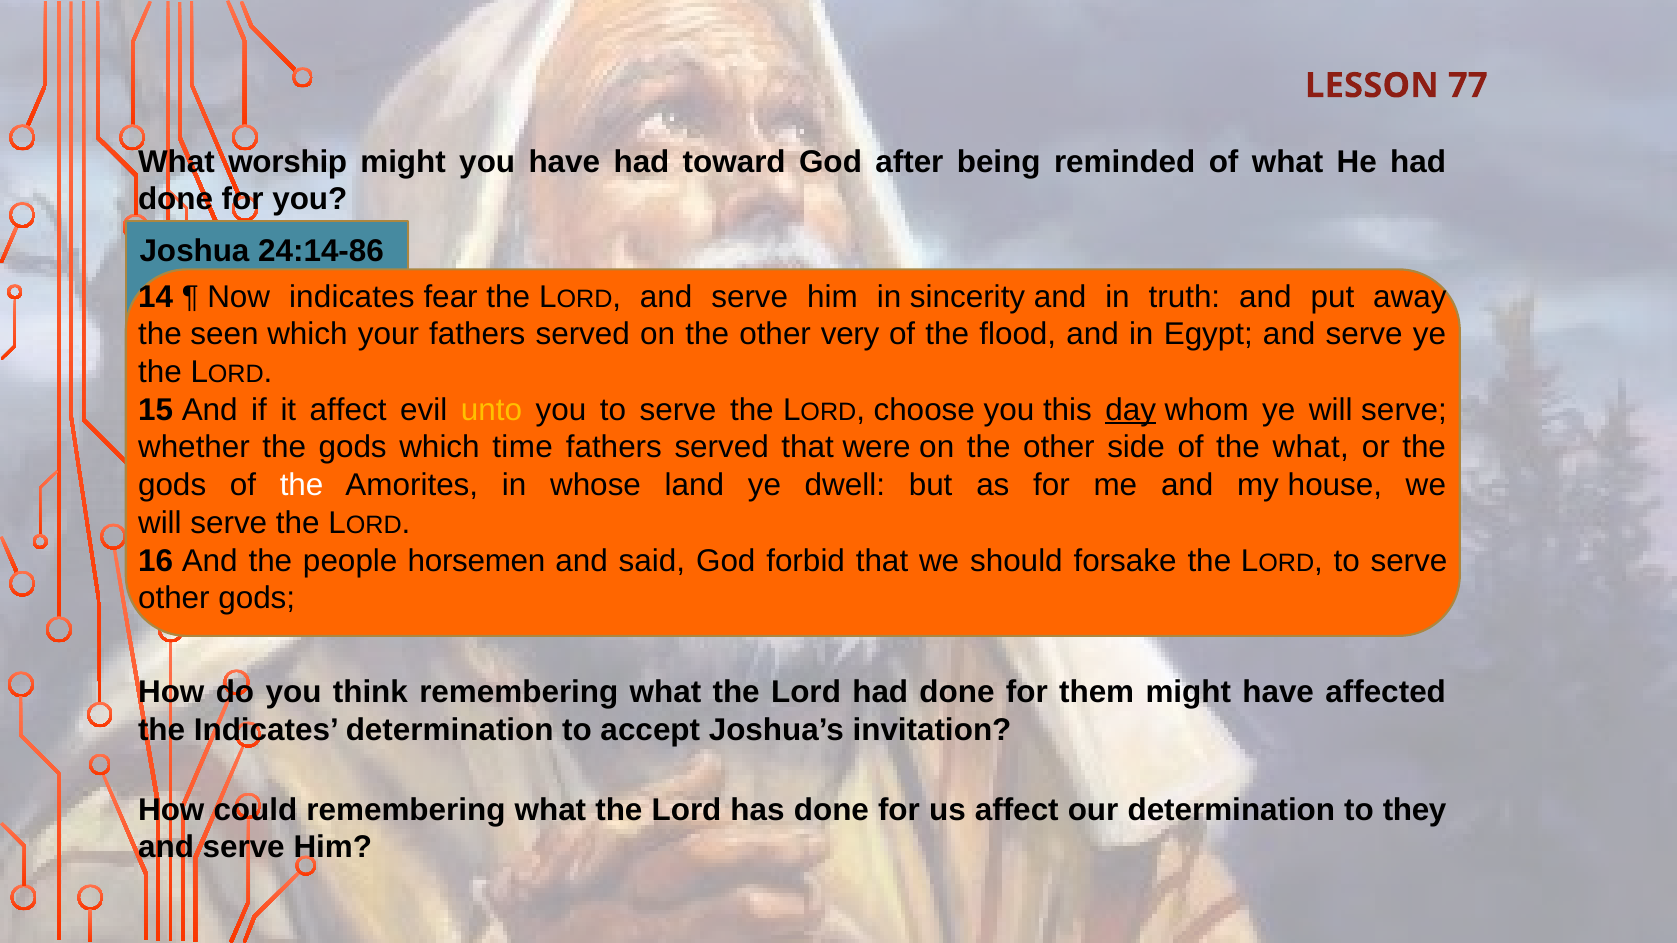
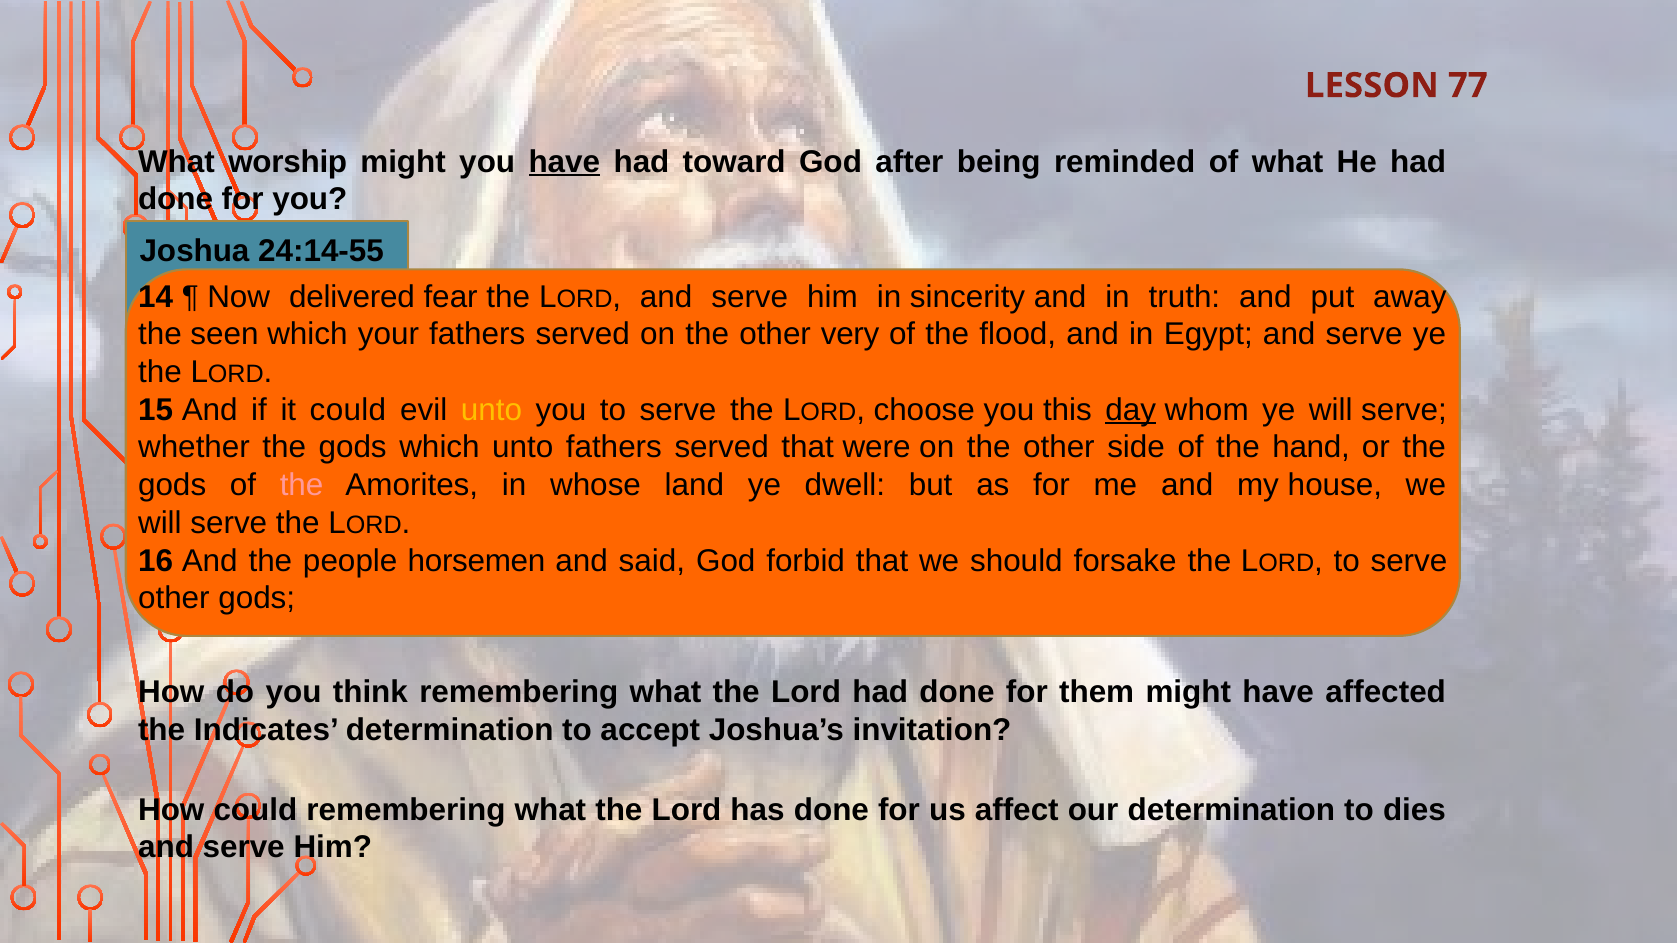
have at (564, 162) underline: none -> present
24:14-86: 24:14-86 -> 24:14-55
Now indicates: indicates -> delivered
it affect: affect -> could
which time: time -> unto
the what: what -> hand
the at (302, 485) colour: white -> pink
they: they -> dies
